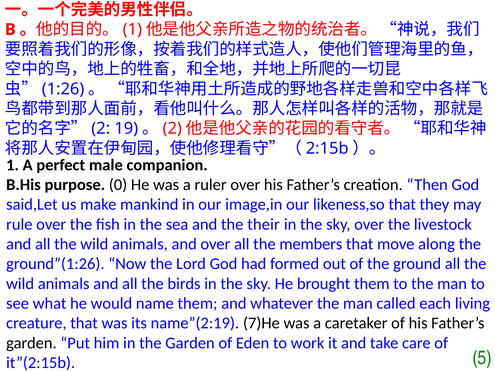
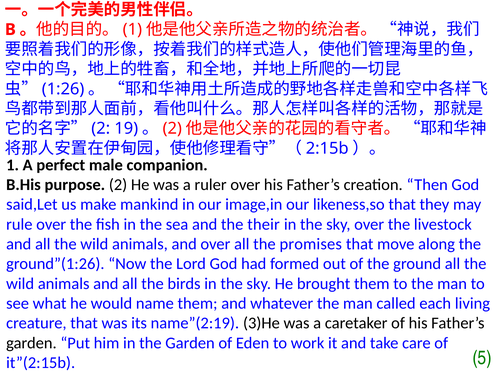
purpose 0: 0 -> 2
members: members -> promises
7)He: 7)He -> 3)He
